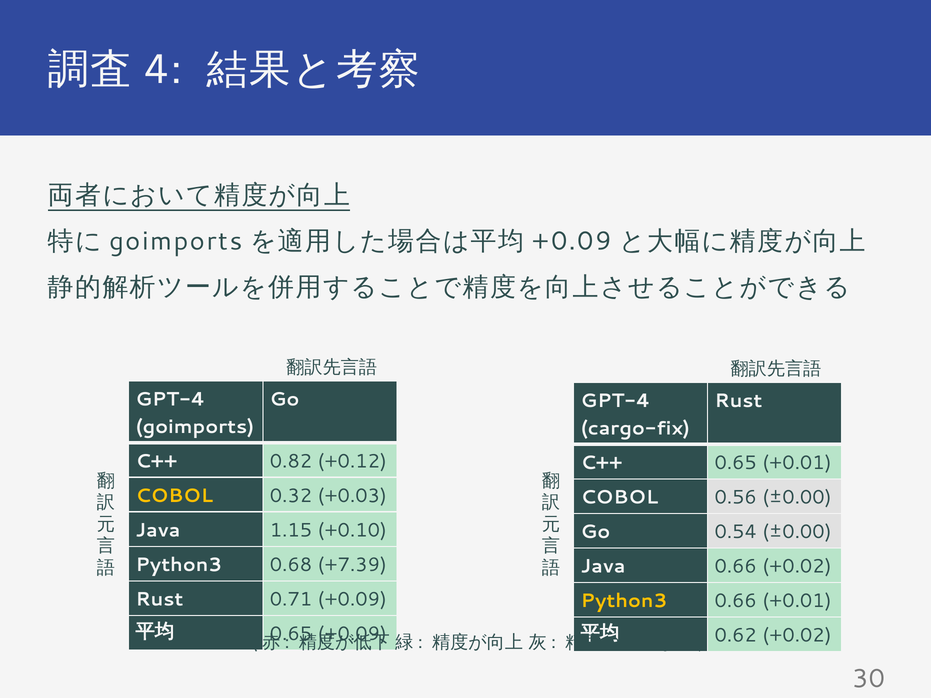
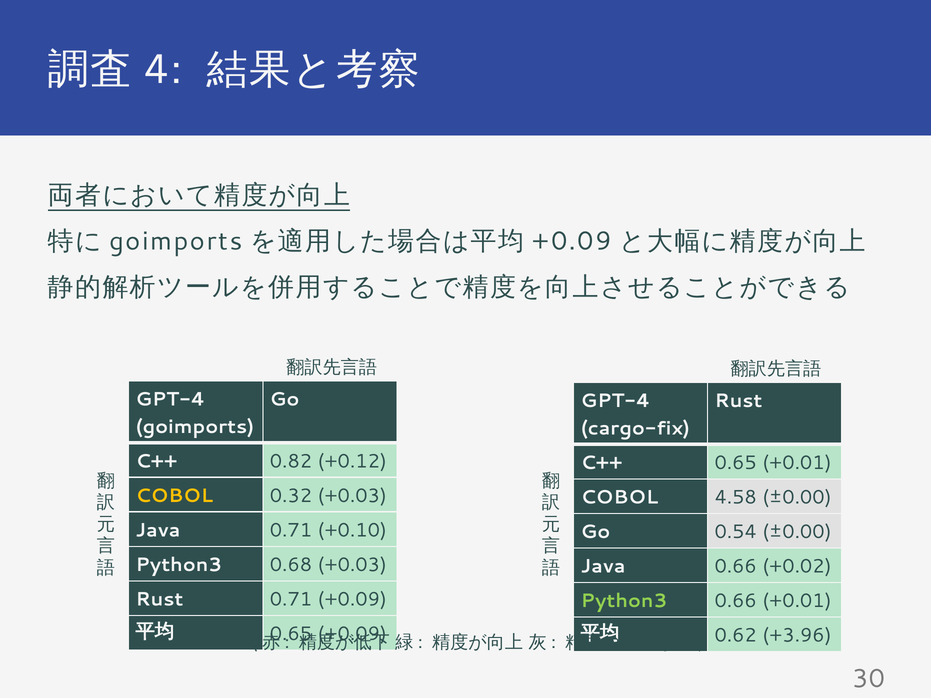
0.56: 0.56 -> 4.58
Java 1.15: 1.15 -> 0.71
0.68 +7.39: +7.39 -> +0.03
Python3 at (624, 601) colour: yellow -> light green
0.62 +0.02: +0.02 -> +3.96
